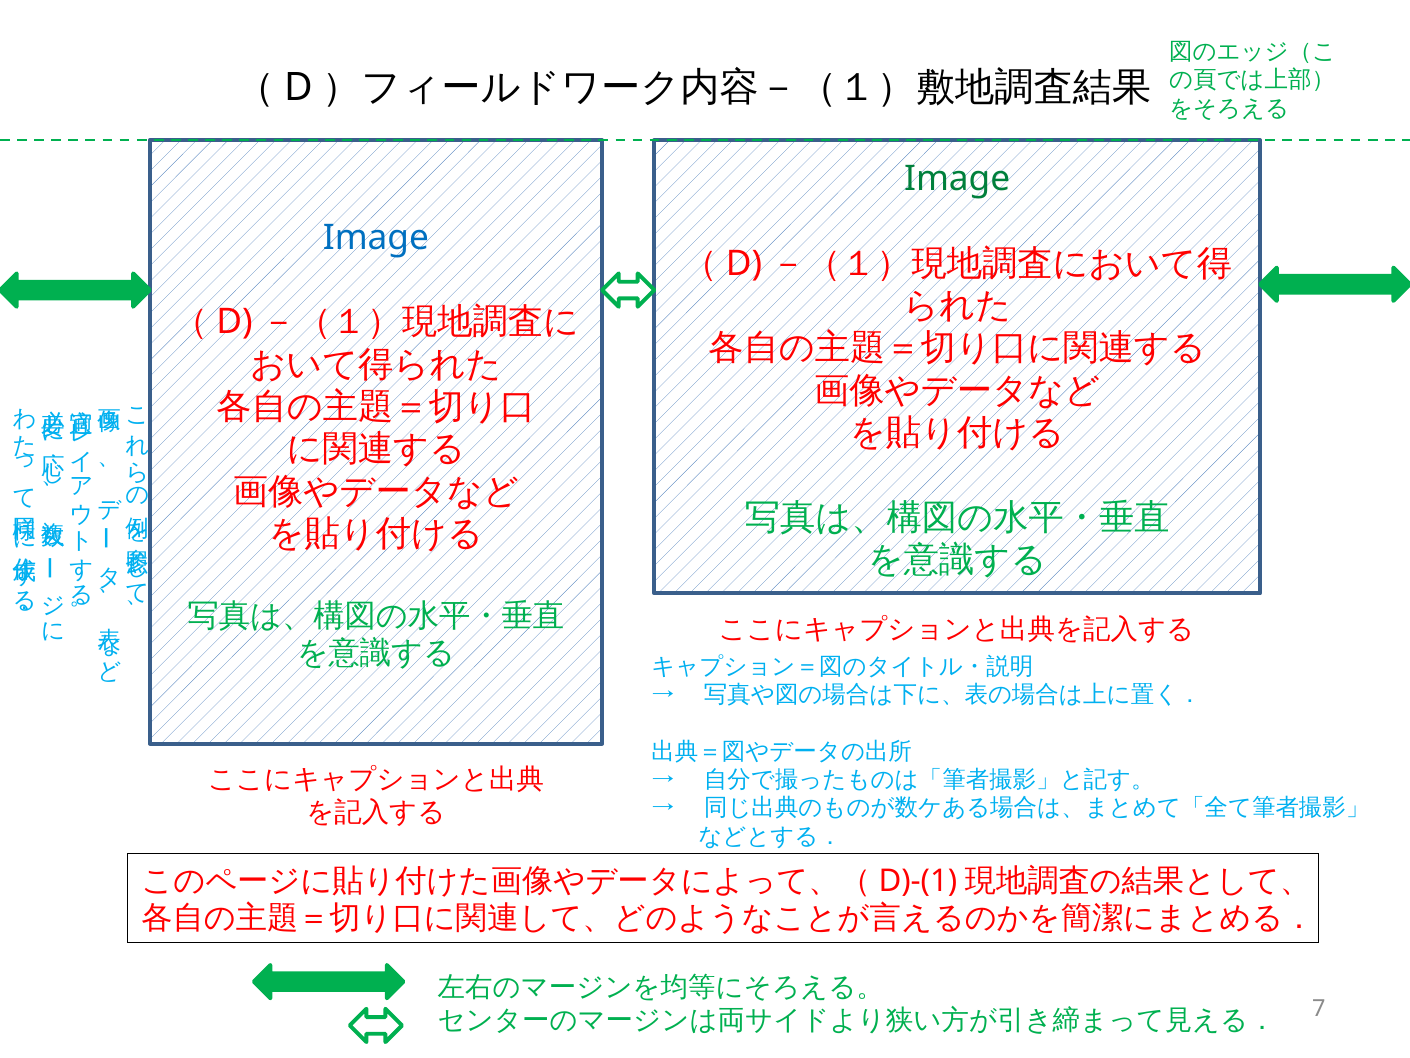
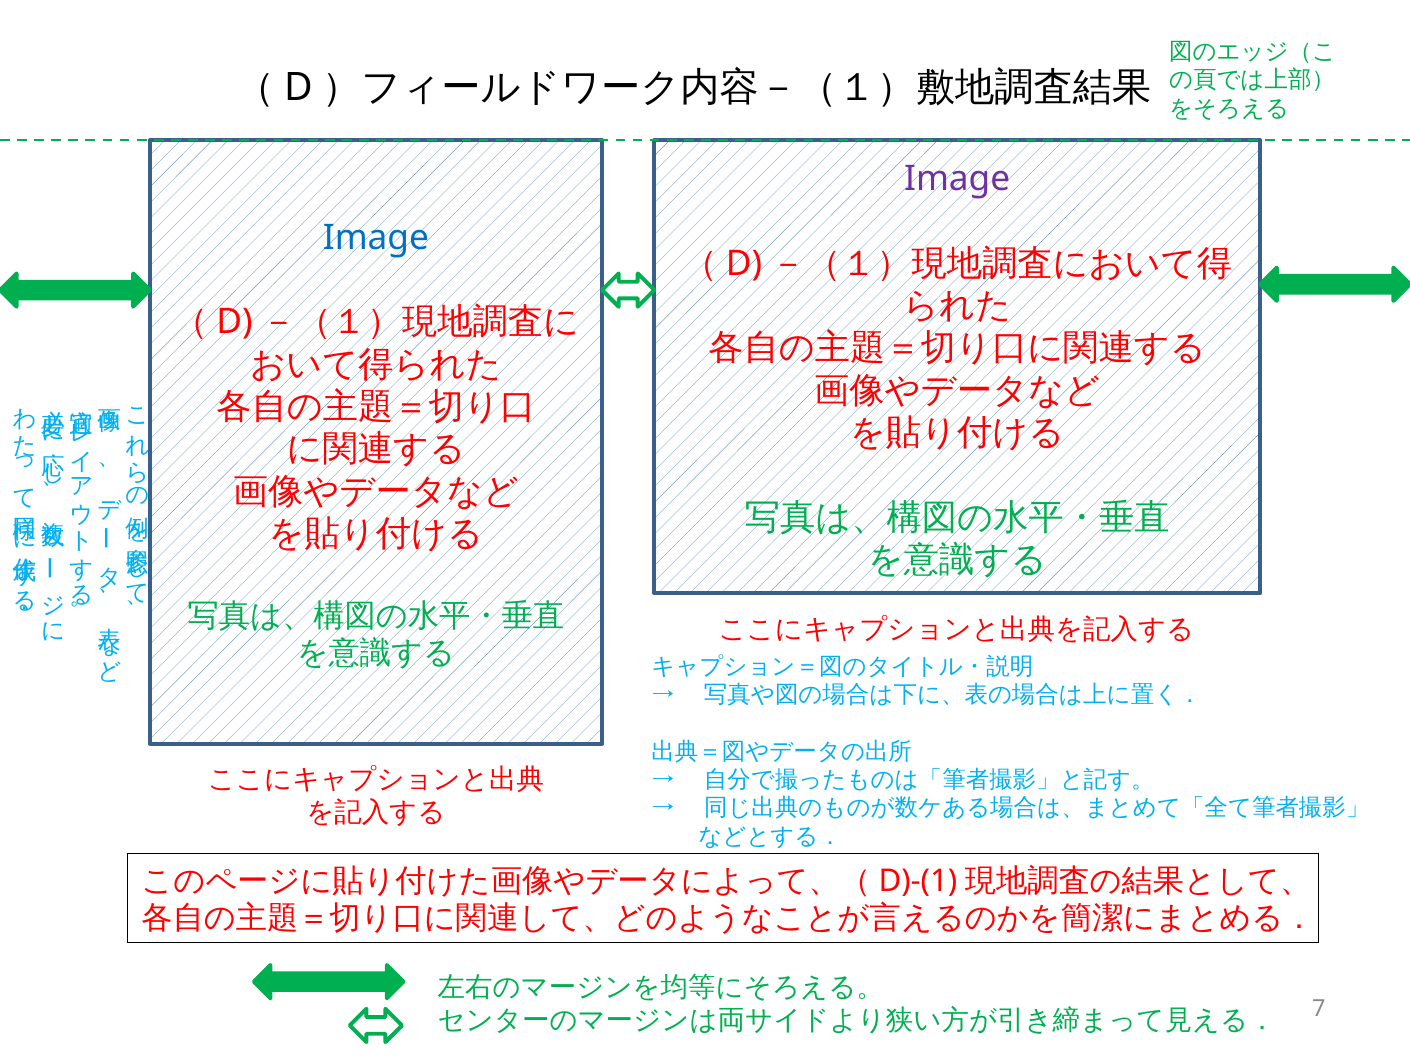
Image at (957, 179) colour: green -> purple
